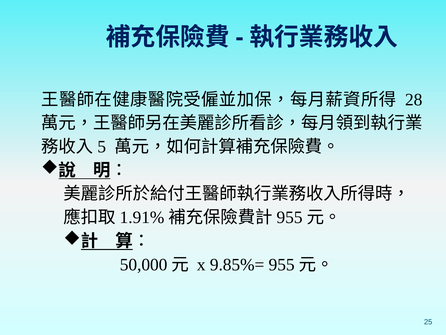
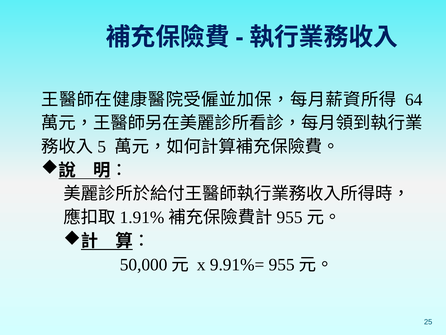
28: 28 -> 64
9.85%=: 9.85%= -> 9.91%=
